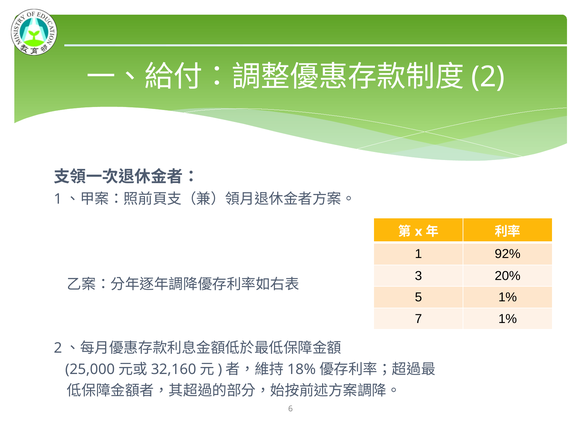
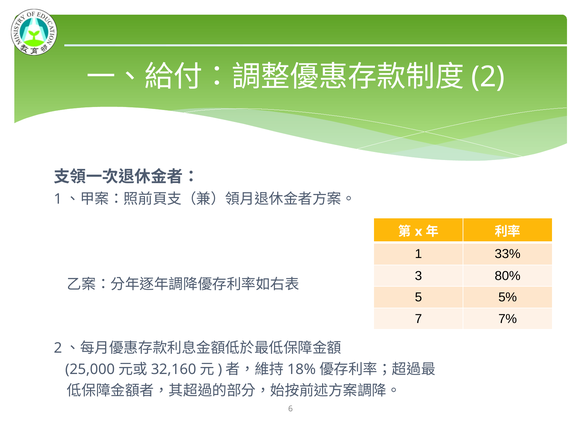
92%: 92% -> 33%
20%: 20% -> 80%
5 1%: 1% -> 5%
7 1%: 1% -> 7%
